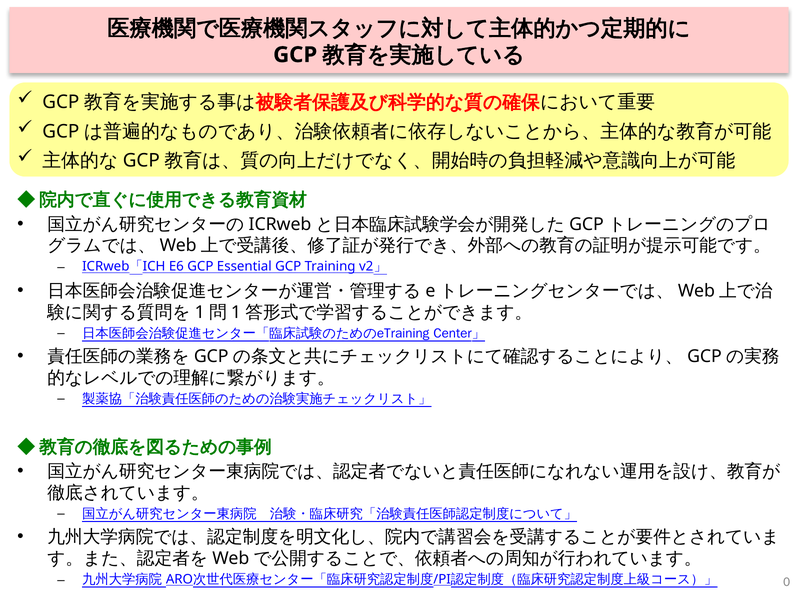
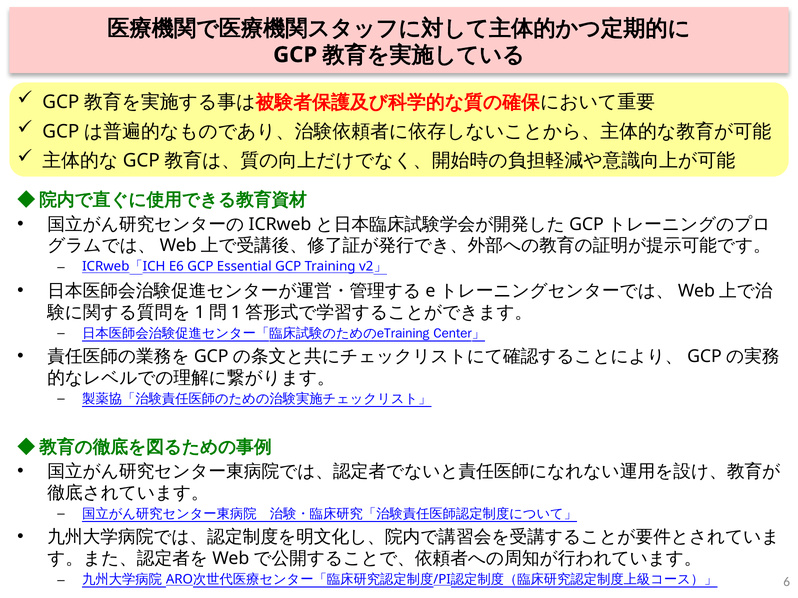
0: 0 -> 6
